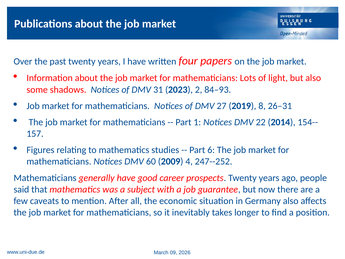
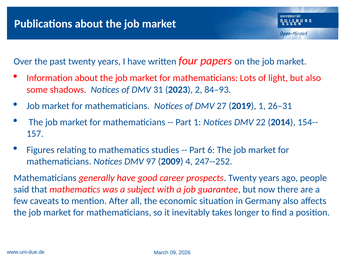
2019 8: 8 -> 1
60: 60 -> 97
